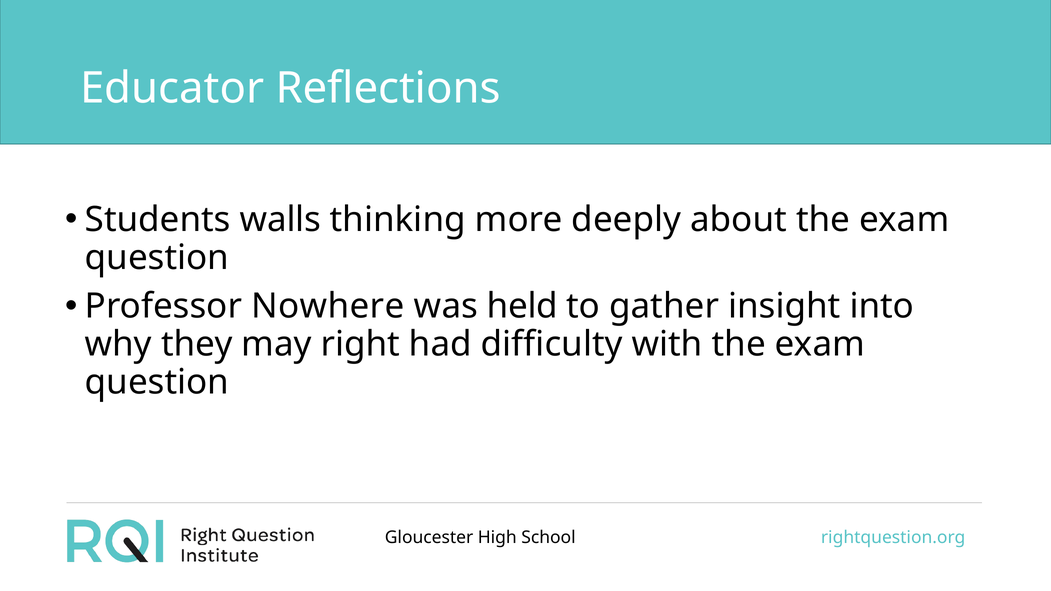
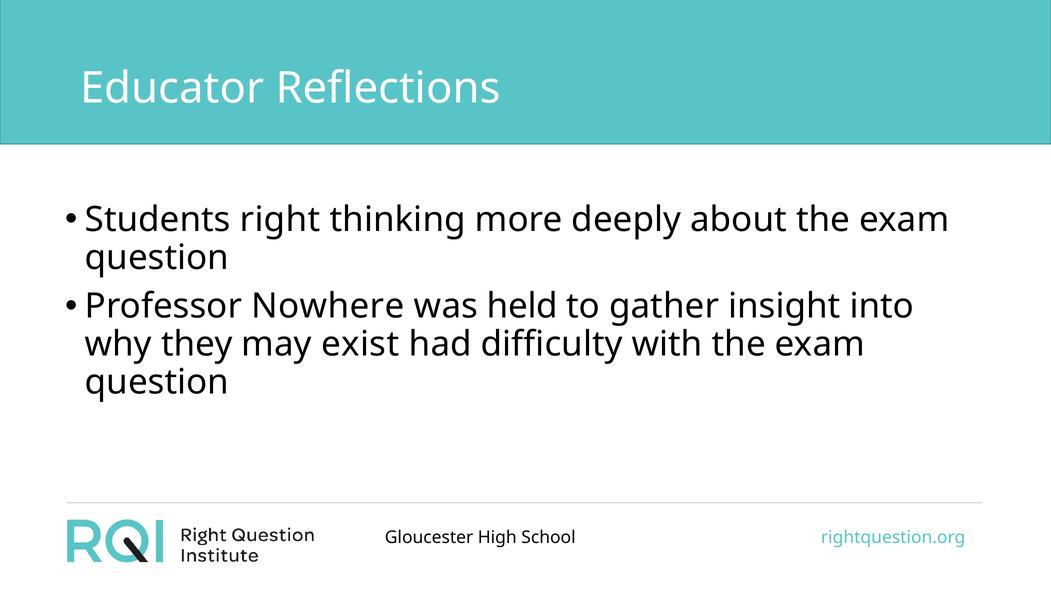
walls: walls -> right
right: right -> exist
